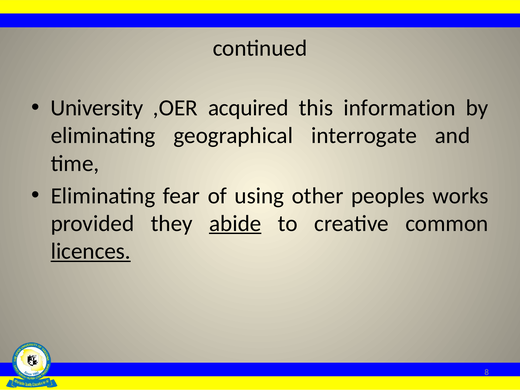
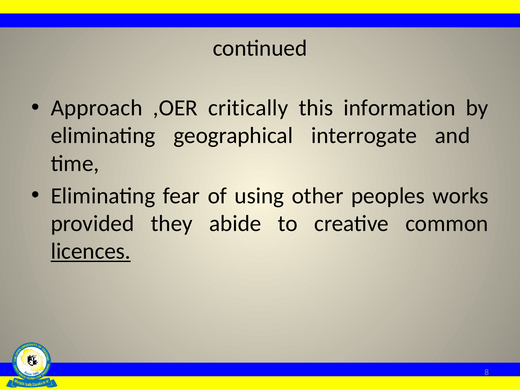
University: University -> Approach
acquired: acquired -> critically
abide underline: present -> none
